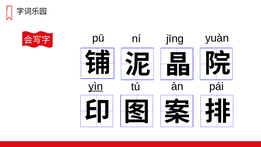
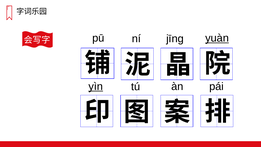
yuàn underline: none -> present
